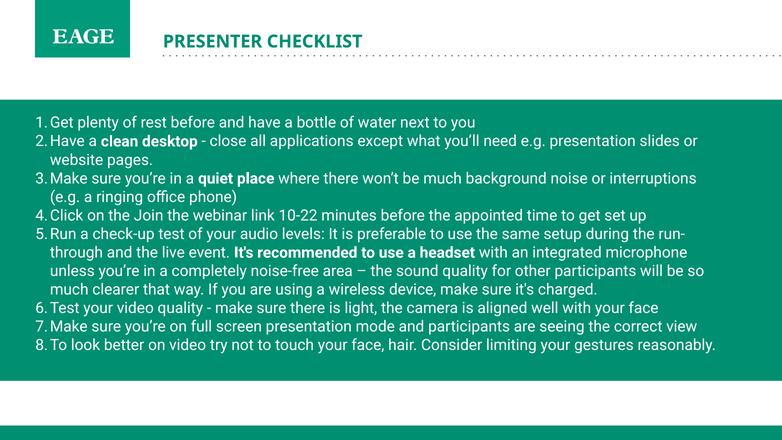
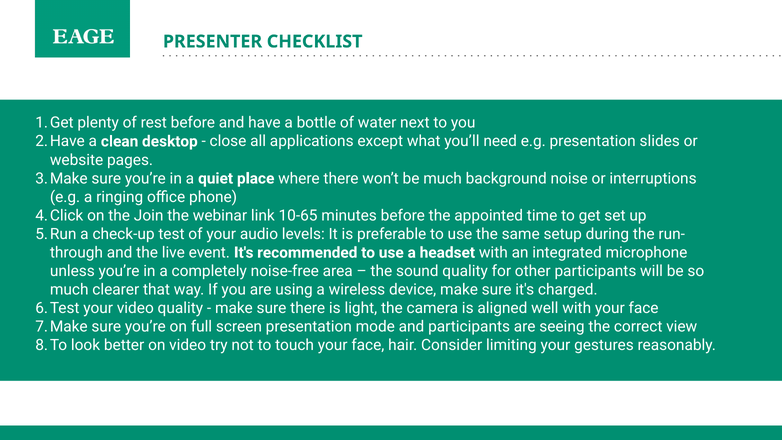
10-22: 10-22 -> 10-65
